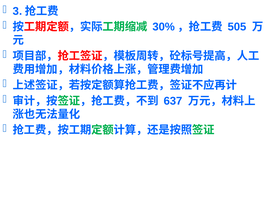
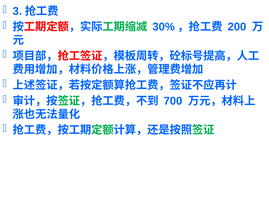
505: 505 -> 200
637: 637 -> 700
